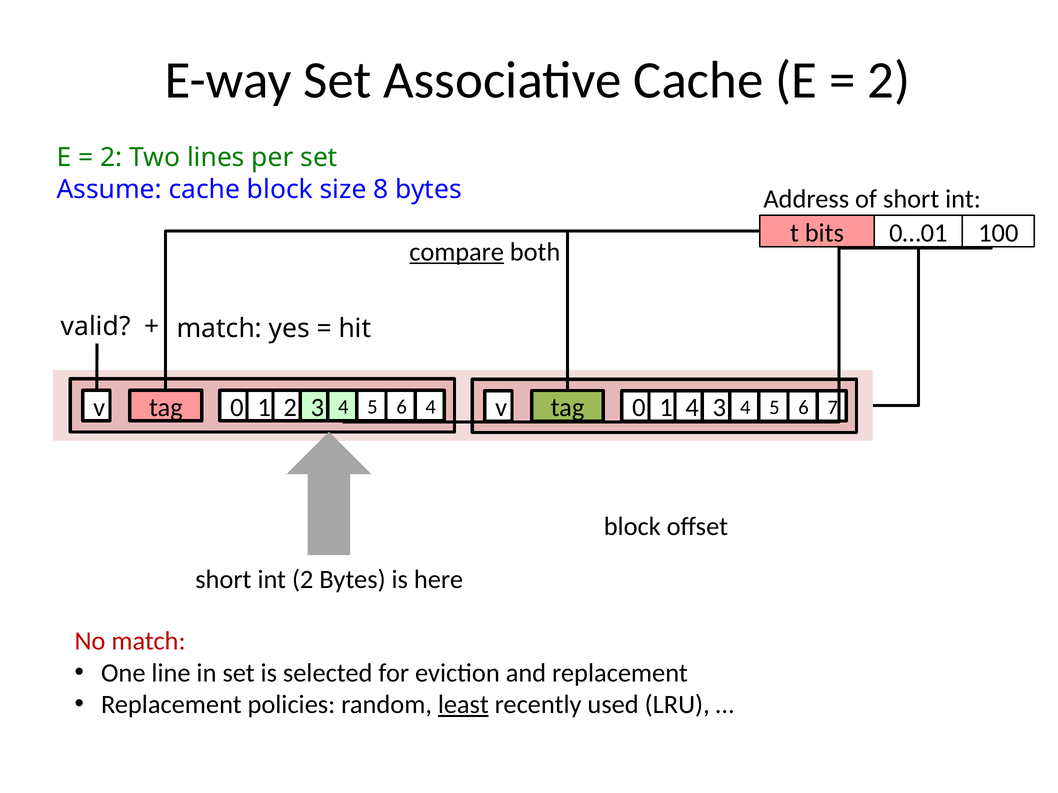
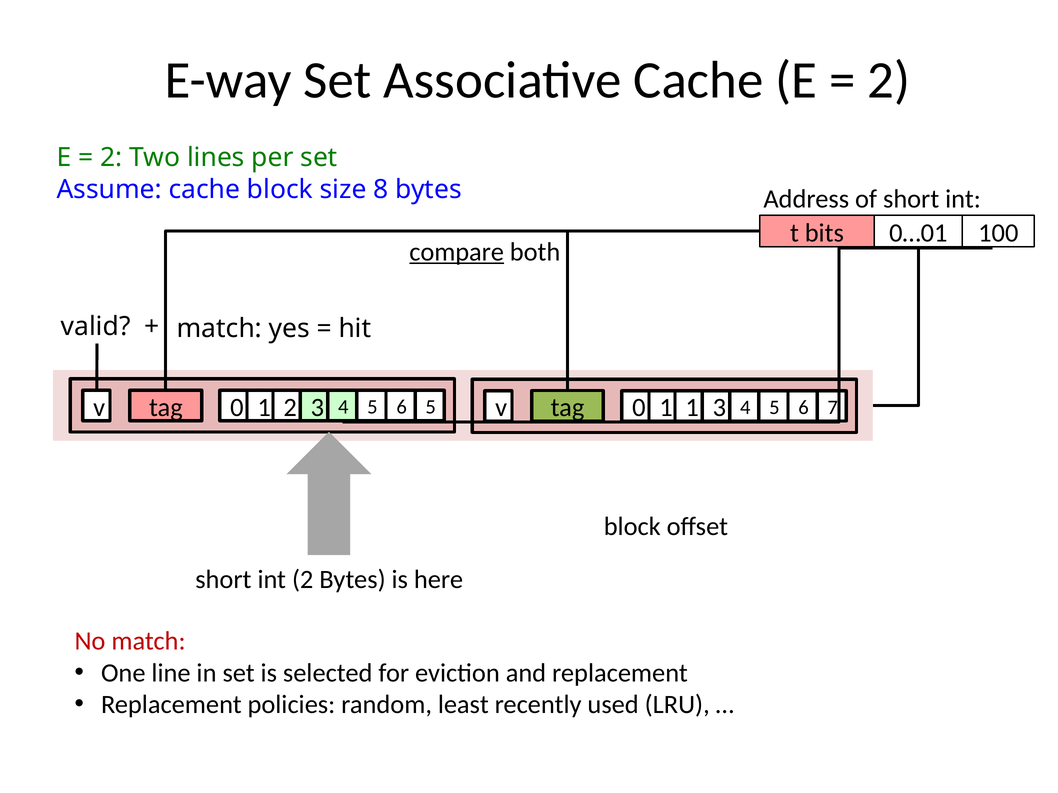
2 4: 4 -> 5
1 4: 4 -> 1
least underline: present -> none
